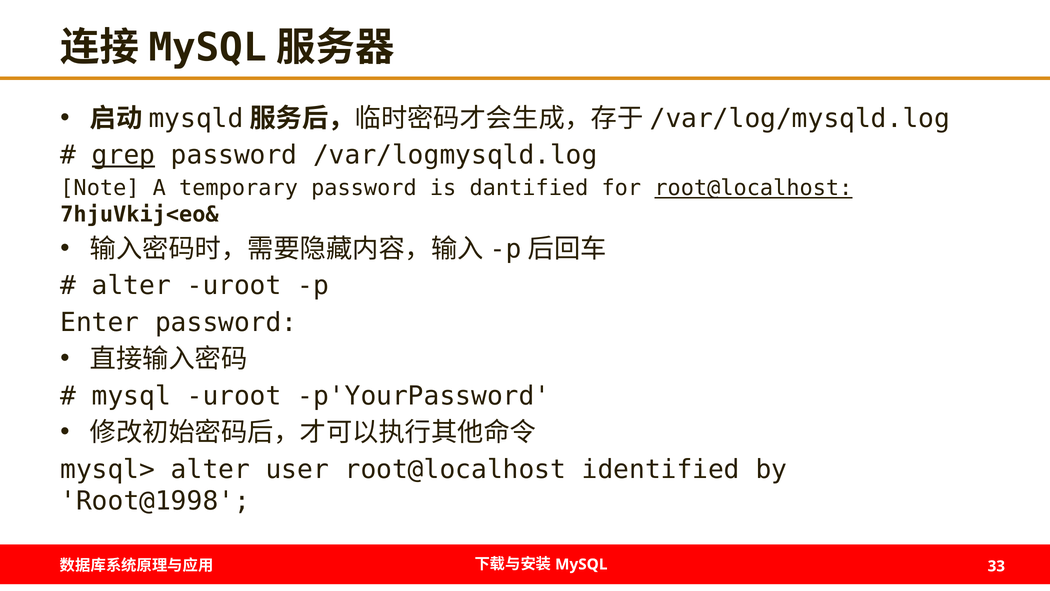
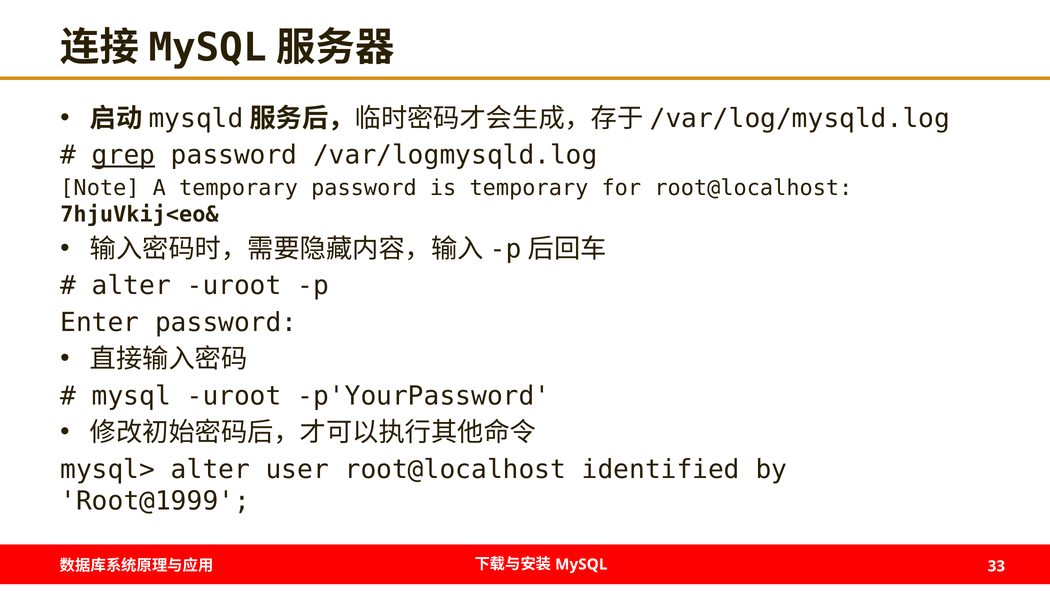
is dantified: dantified -> temporary
root@localhost at (753, 188) underline: present -> none
Root@1998: Root@1998 -> Root@1999
